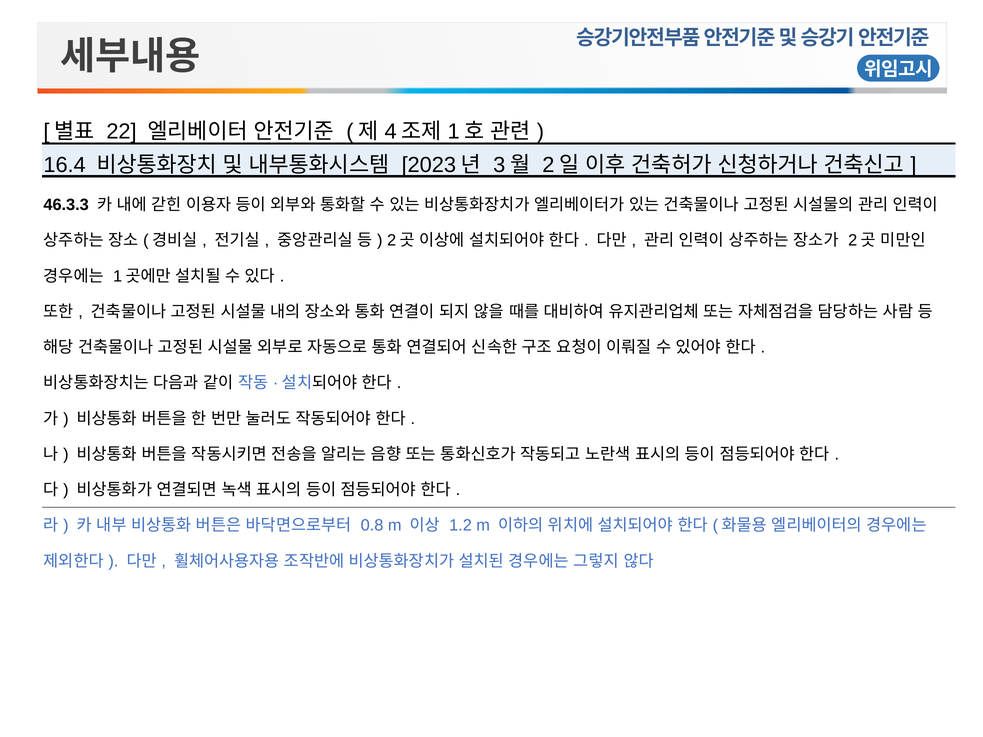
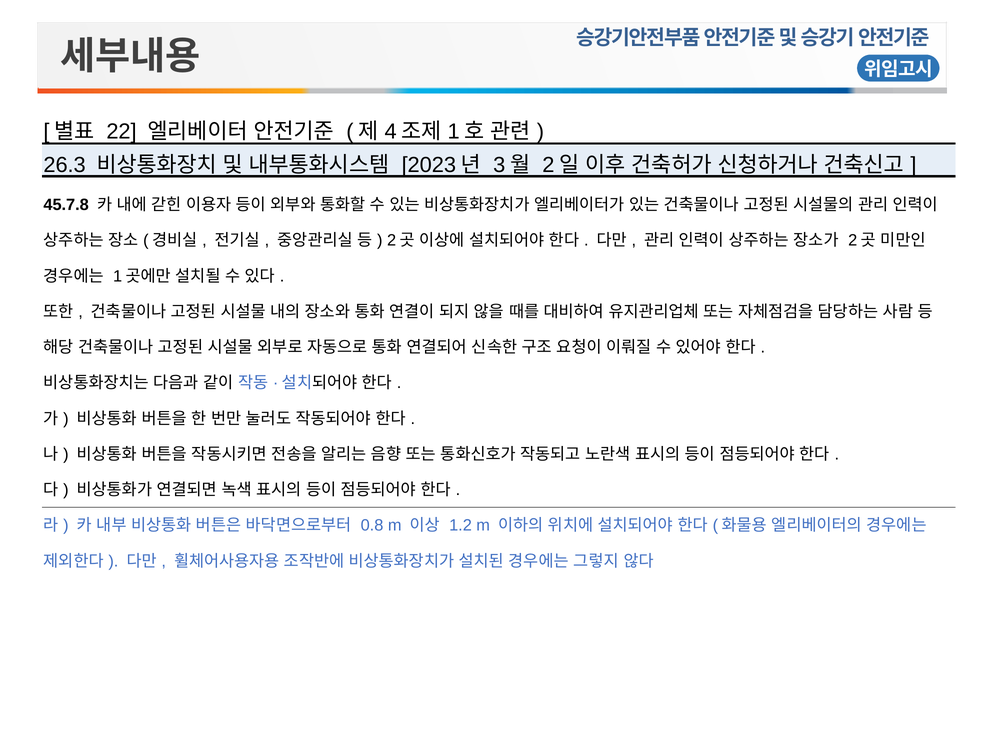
16.4: 16.4 -> 26.3
46.3.3: 46.3.3 -> 45.7.8
